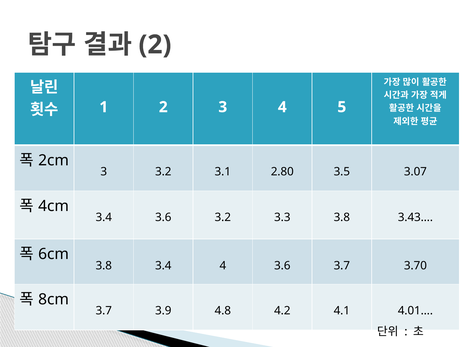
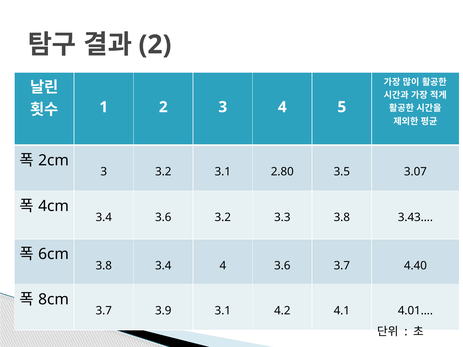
3.70: 3.70 -> 4.40
3.9 4.8: 4.8 -> 3.1
